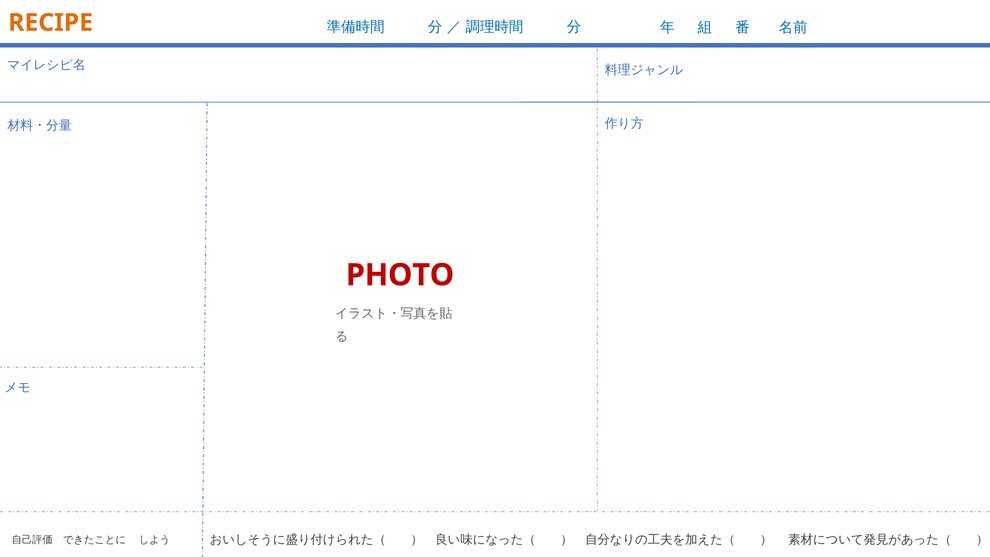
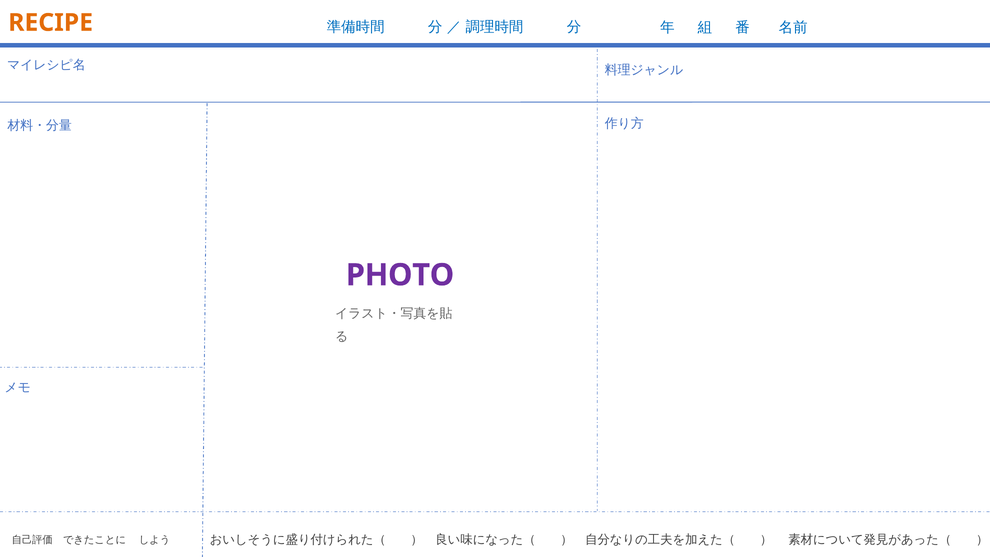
PHOTO colour: red -> purple
